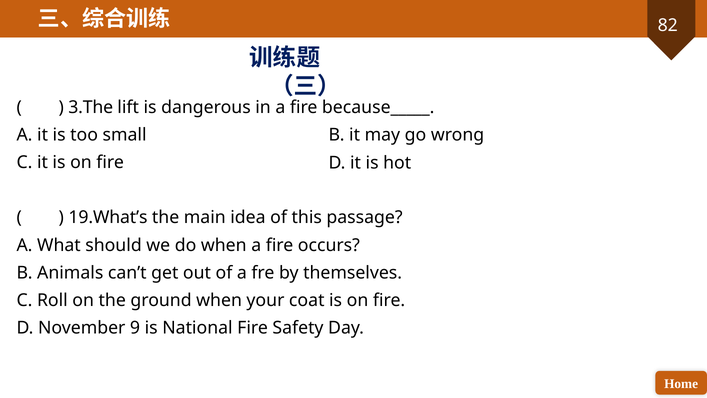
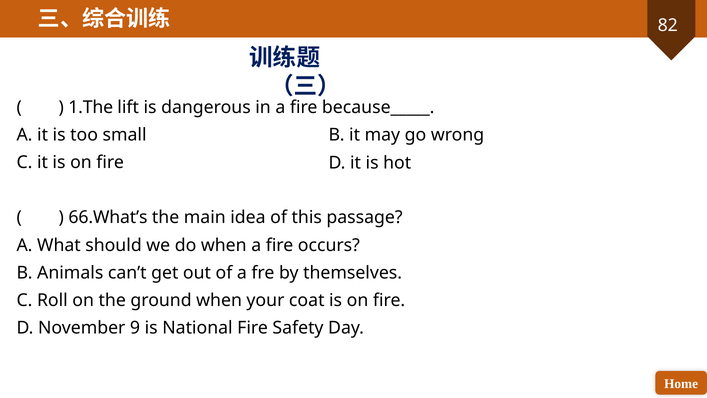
3.The: 3.The -> 1.The
19.What’s: 19.What’s -> 66.What’s
